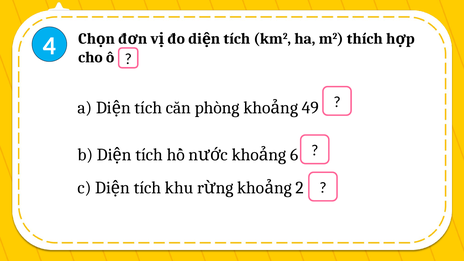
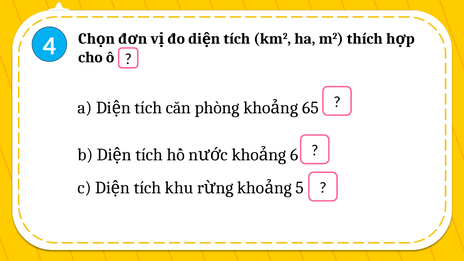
49: 49 -> 65
2 at (300, 188): 2 -> 5
